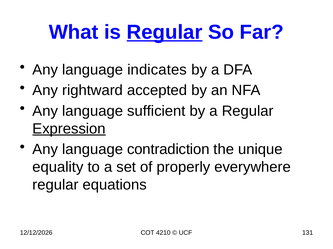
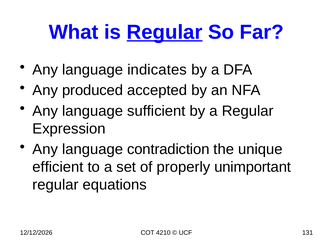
rightward: rightward -> produced
Expression underline: present -> none
equality: equality -> efficient
everywhere: everywhere -> unimportant
